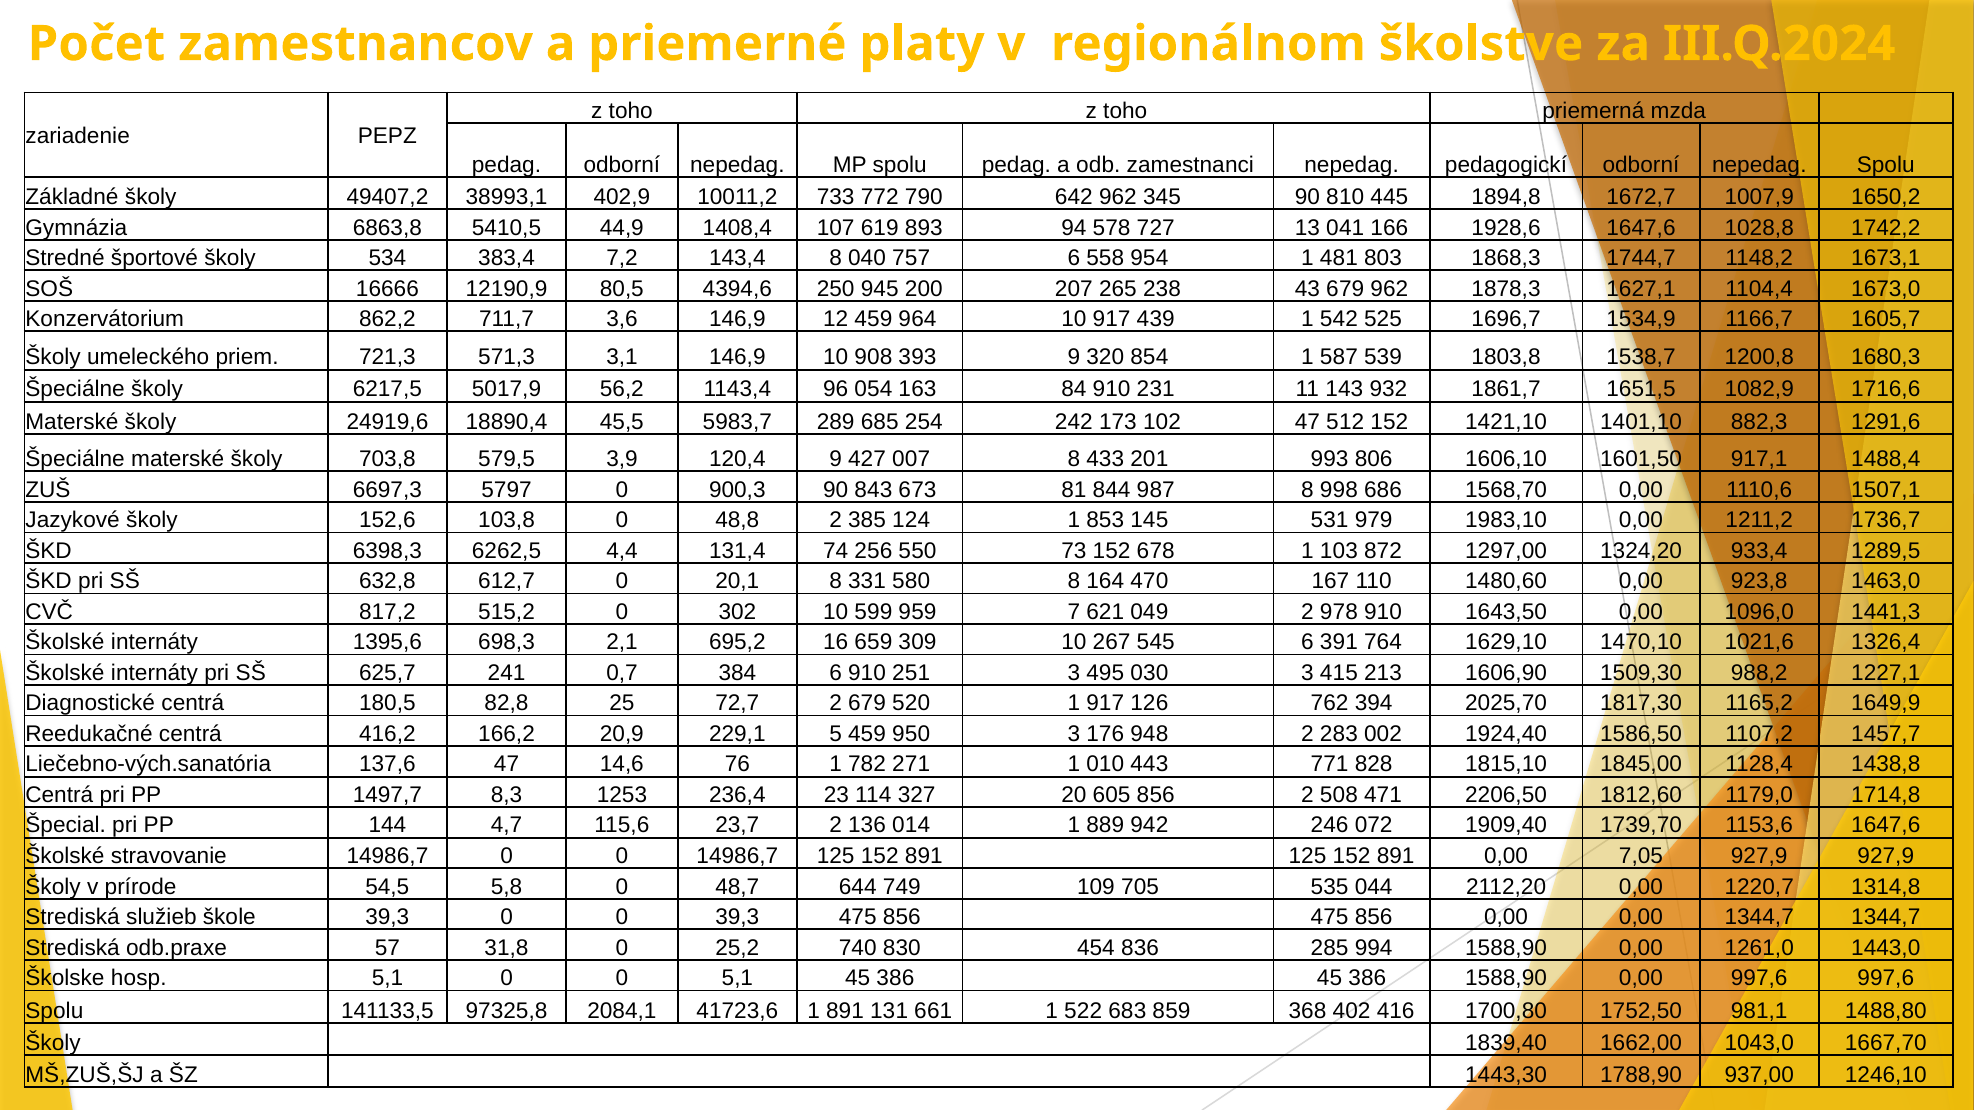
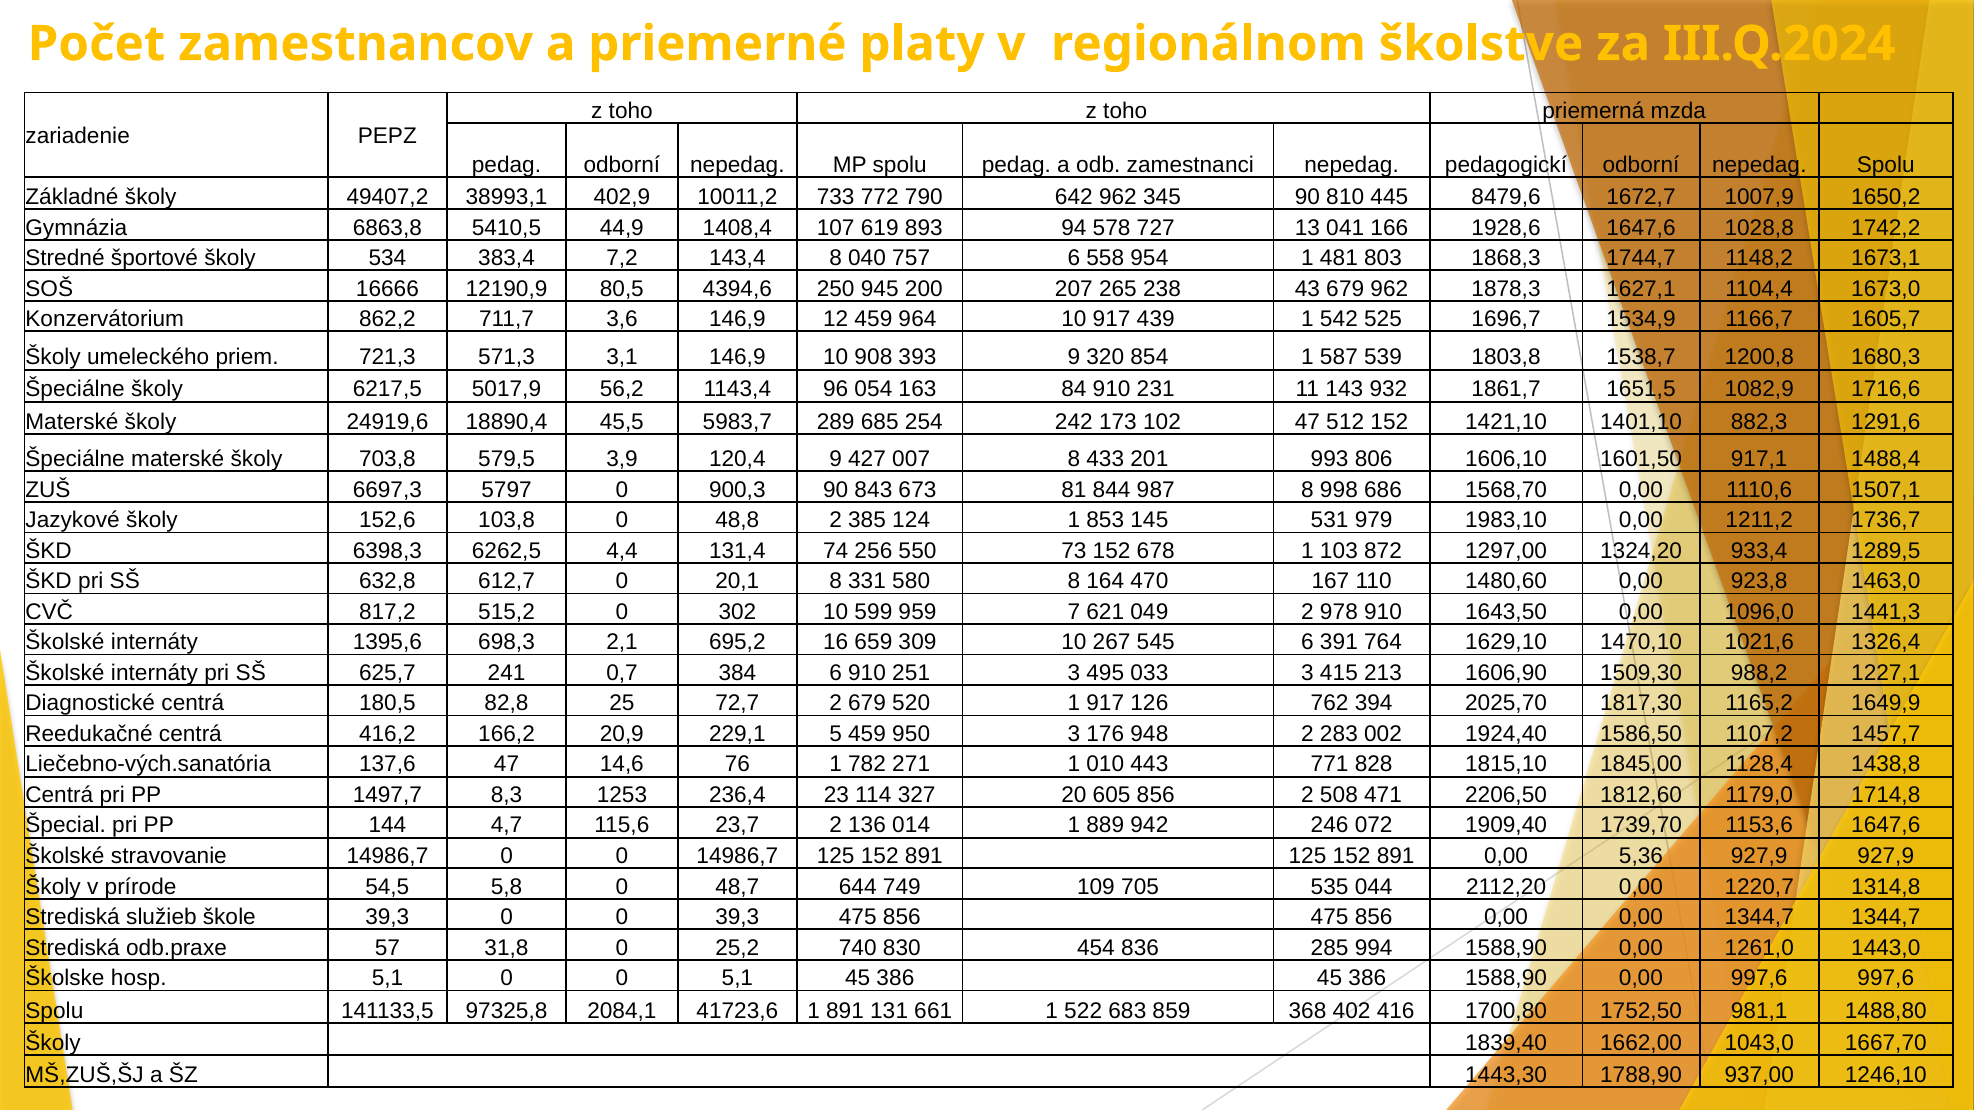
1894,8: 1894,8 -> 8479,6
030: 030 -> 033
7,05: 7,05 -> 5,36
